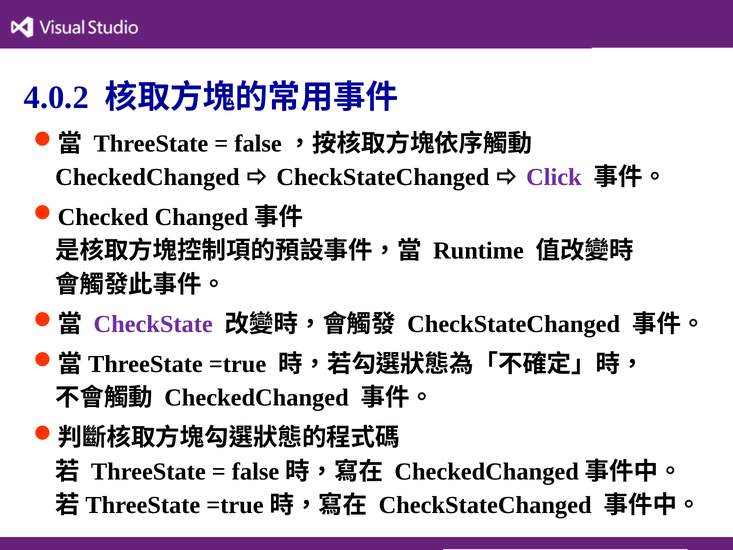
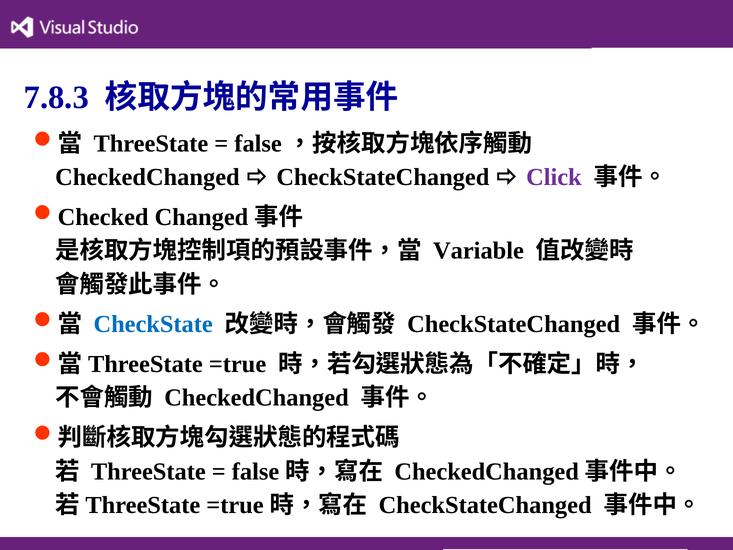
4.0.2: 4.0.2 -> 7.8.3
Runtime: Runtime -> Variable
CheckState colour: purple -> blue
